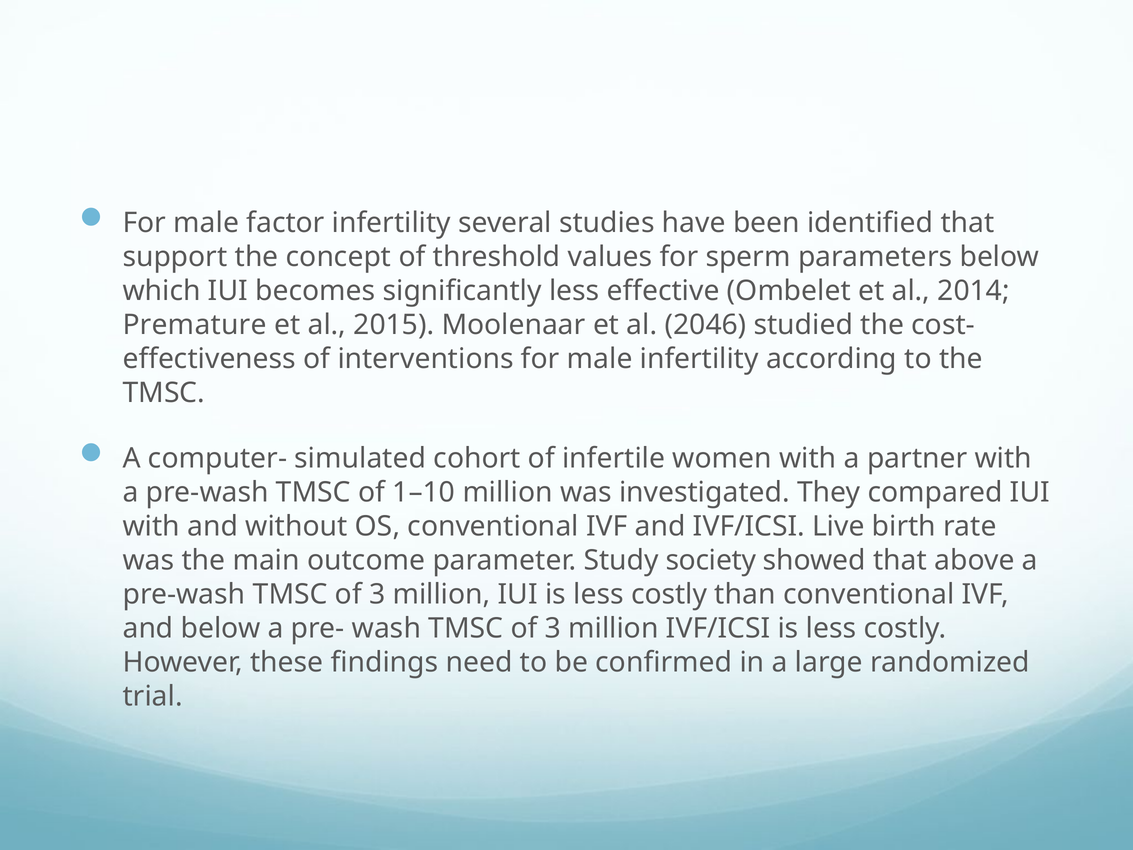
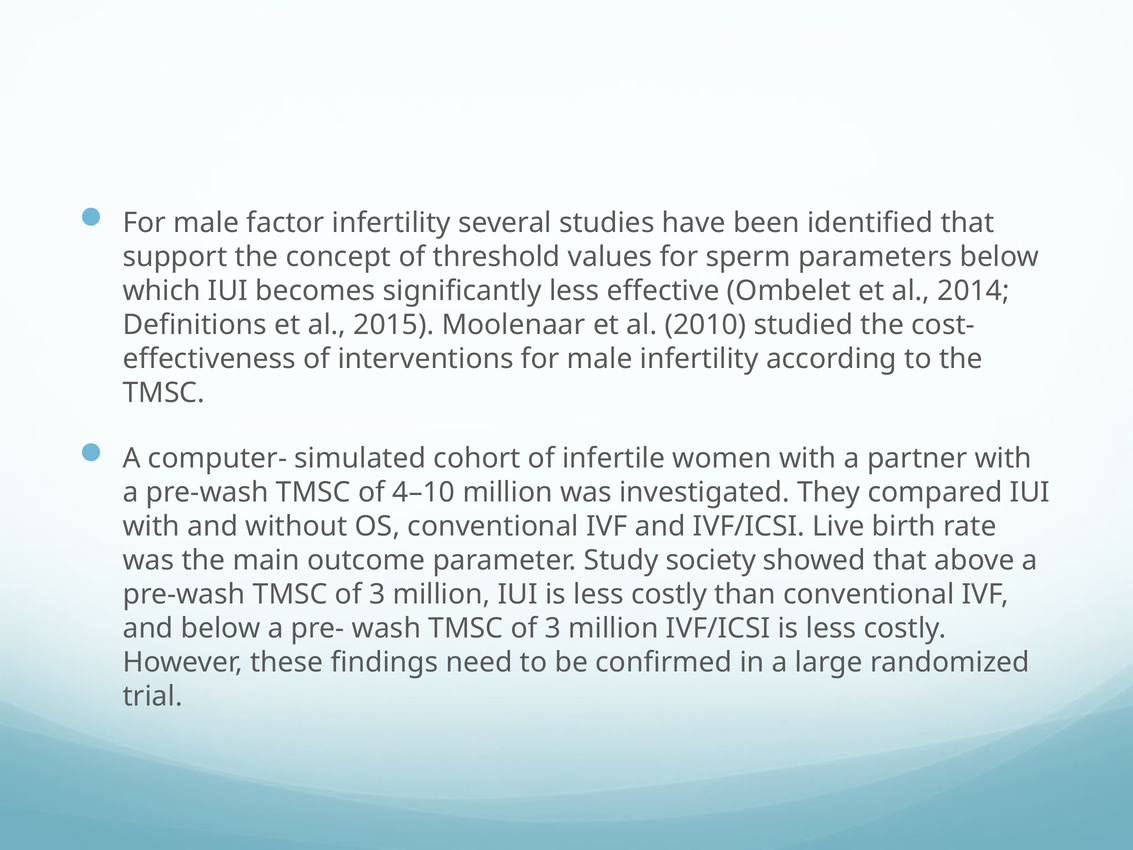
Premature: Premature -> Definitions
2046: 2046 -> 2010
1–10: 1–10 -> 4–10
